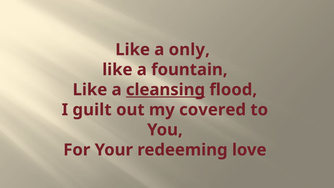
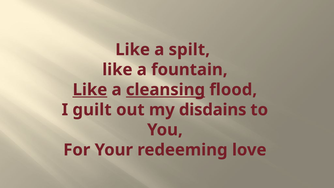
only: only -> spilt
Like at (90, 90) underline: none -> present
covered: covered -> disdains
